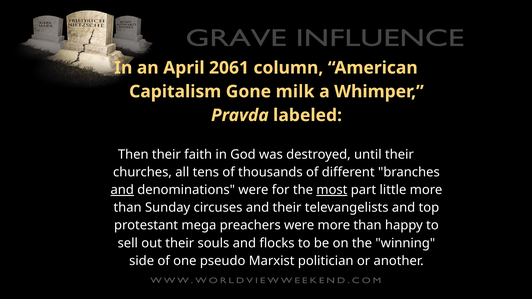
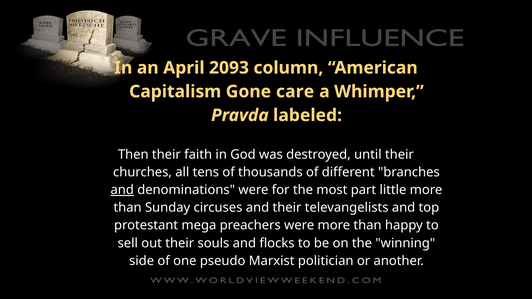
2061: 2061 -> 2093
milk: milk -> care
most underline: present -> none
